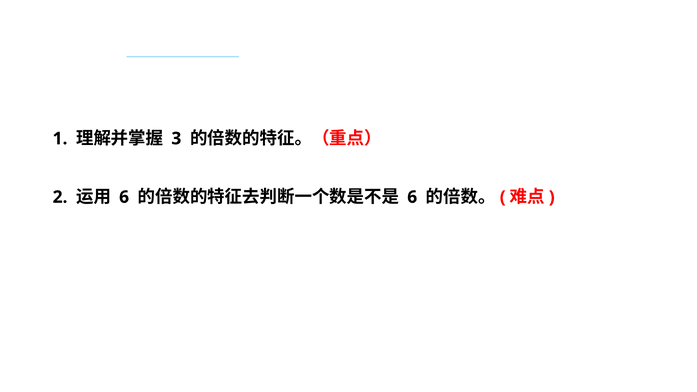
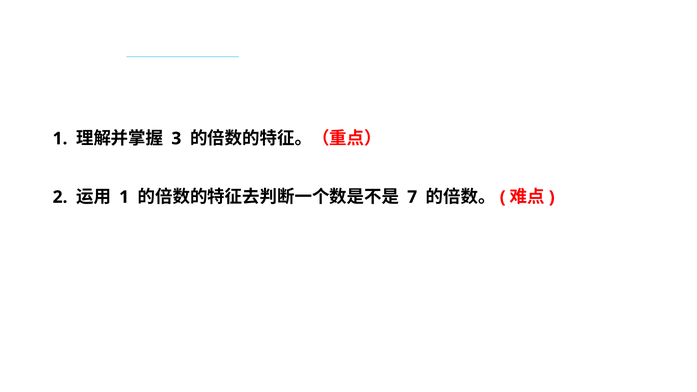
6 at (124, 197): 6 -> 1
6 at (412, 197): 6 -> 7
